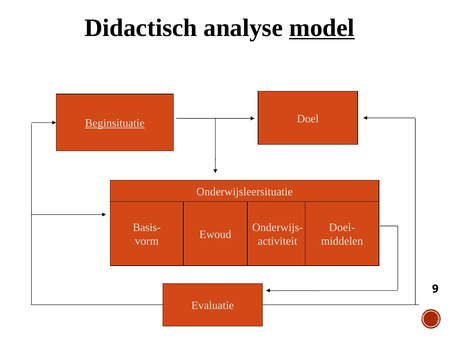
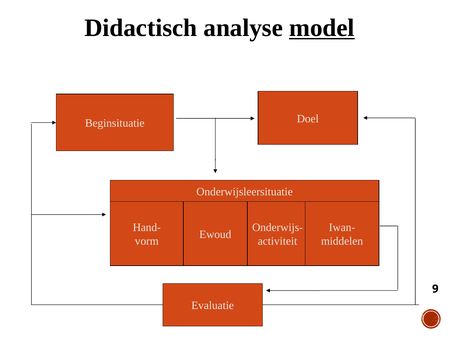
Beginsituatie underline: present -> none
Basis-: Basis- -> Hand-
Doel-: Doel- -> Iwan-
